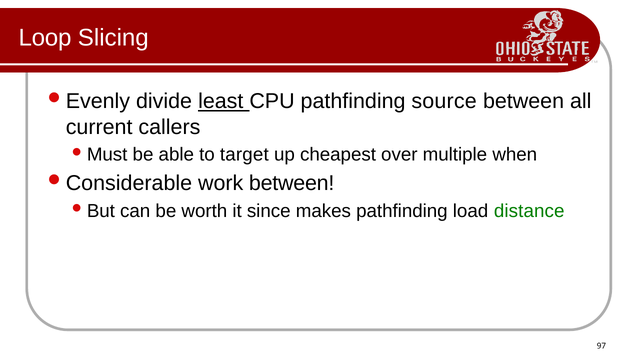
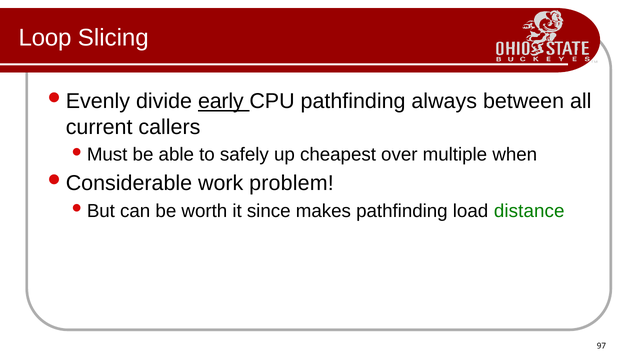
least: least -> early
source: source -> always
target: target -> safely
work between: between -> problem
